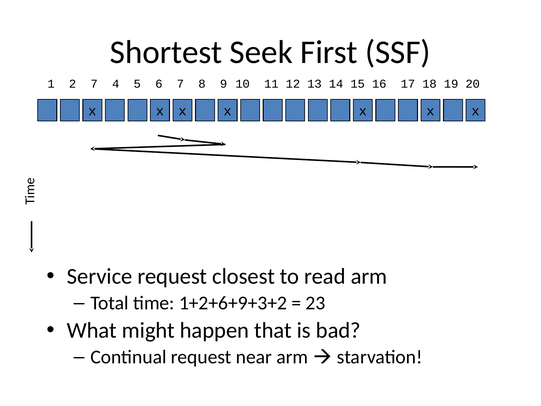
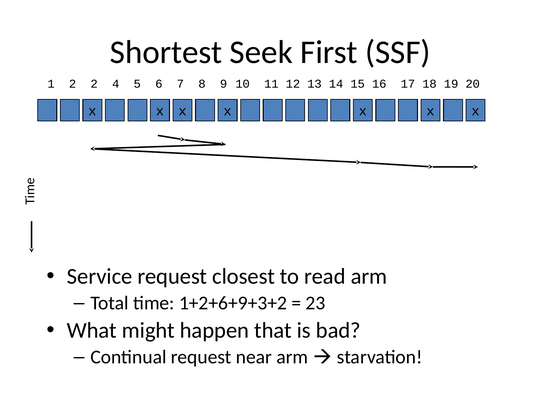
2 7: 7 -> 2
